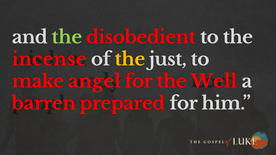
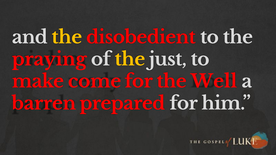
the at (67, 37) colour: light green -> yellow
incense: incense -> praying
angel: angel -> come
